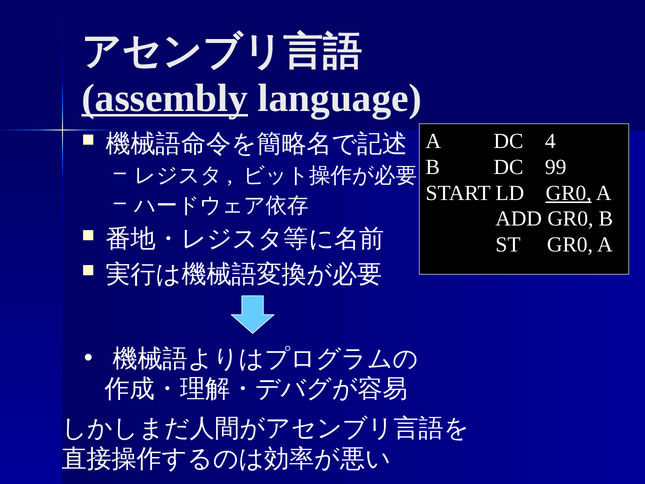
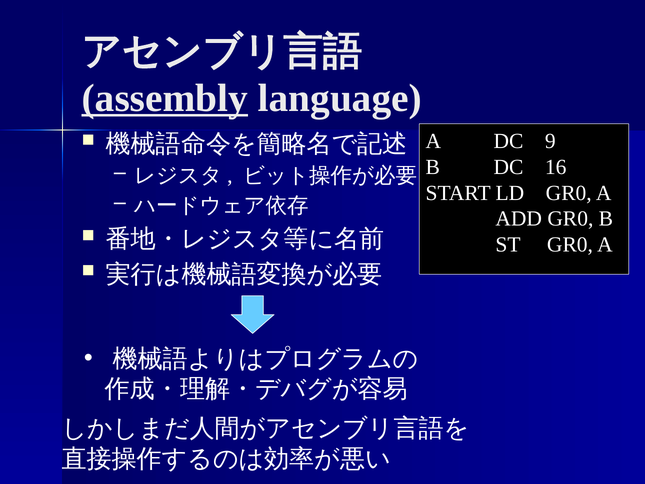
4: 4 -> 9
99: 99 -> 16
GR0 at (569, 193) underline: present -> none
